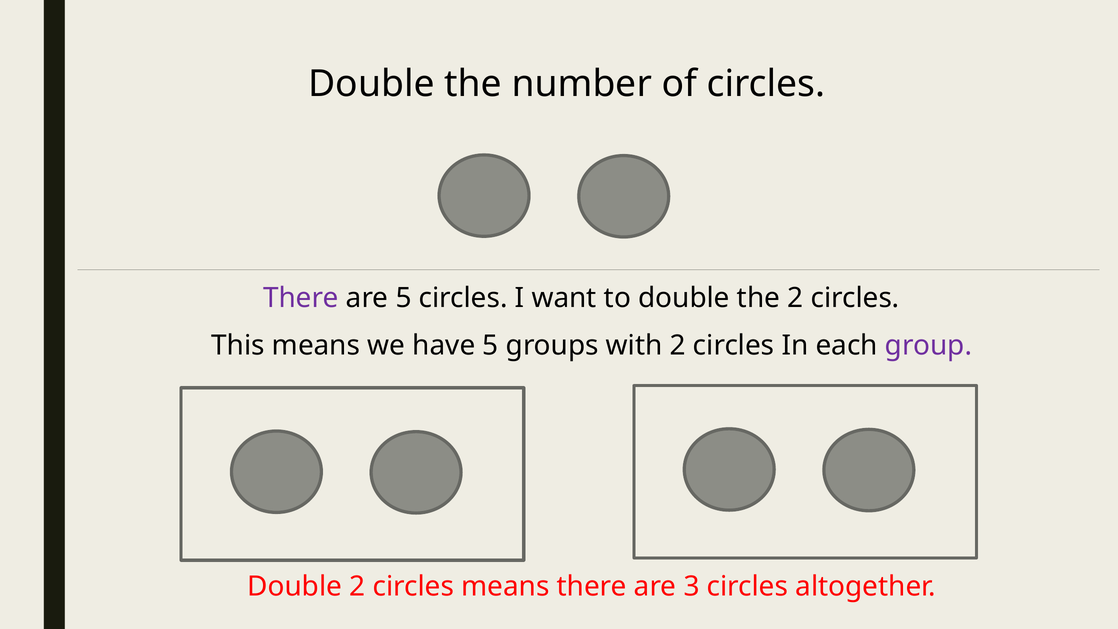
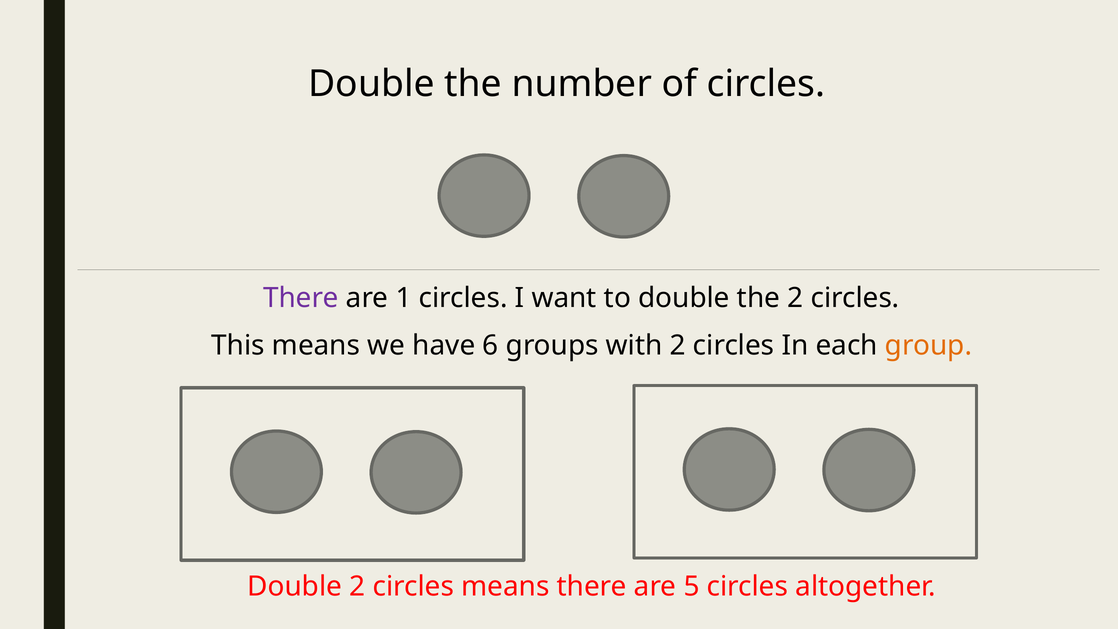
are 5: 5 -> 1
have 5: 5 -> 6
group colour: purple -> orange
3: 3 -> 5
